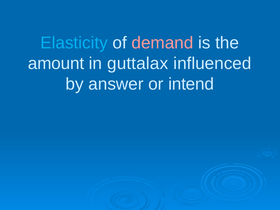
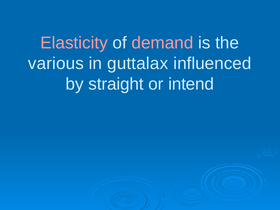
Elasticity colour: light blue -> pink
amount: amount -> various
answer: answer -> straight
